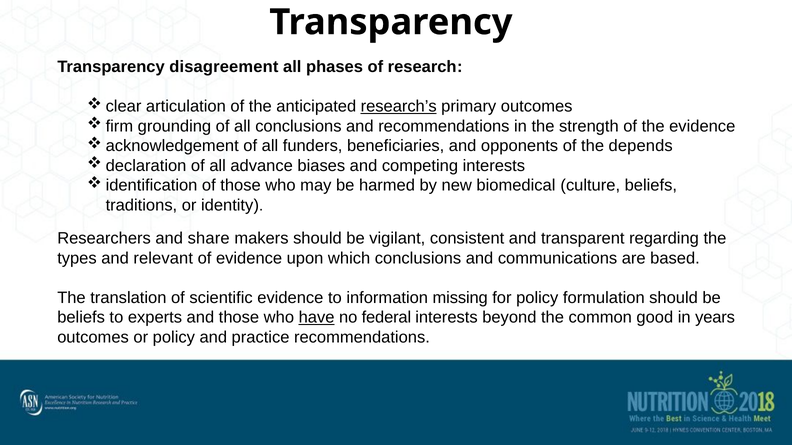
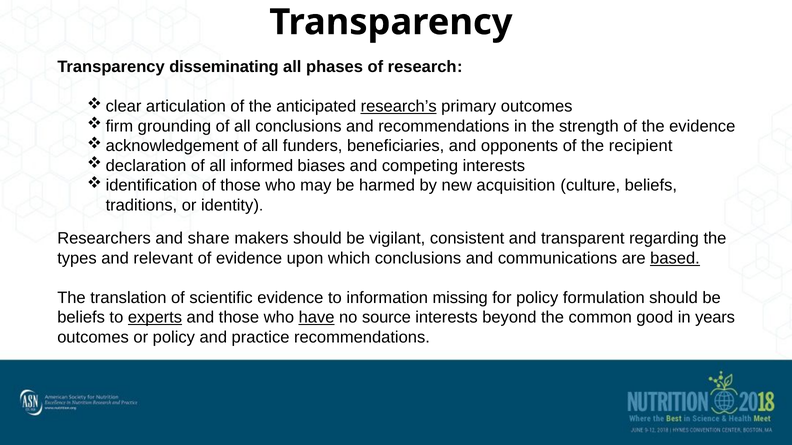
disagreement: disagreement -> disseminating
depends: depends -> recipient
advance: advance -> informed
biomedical: biomedical -> acquisition
based underline: none -> present
experts underline: none -> present
federal: federal -> source
